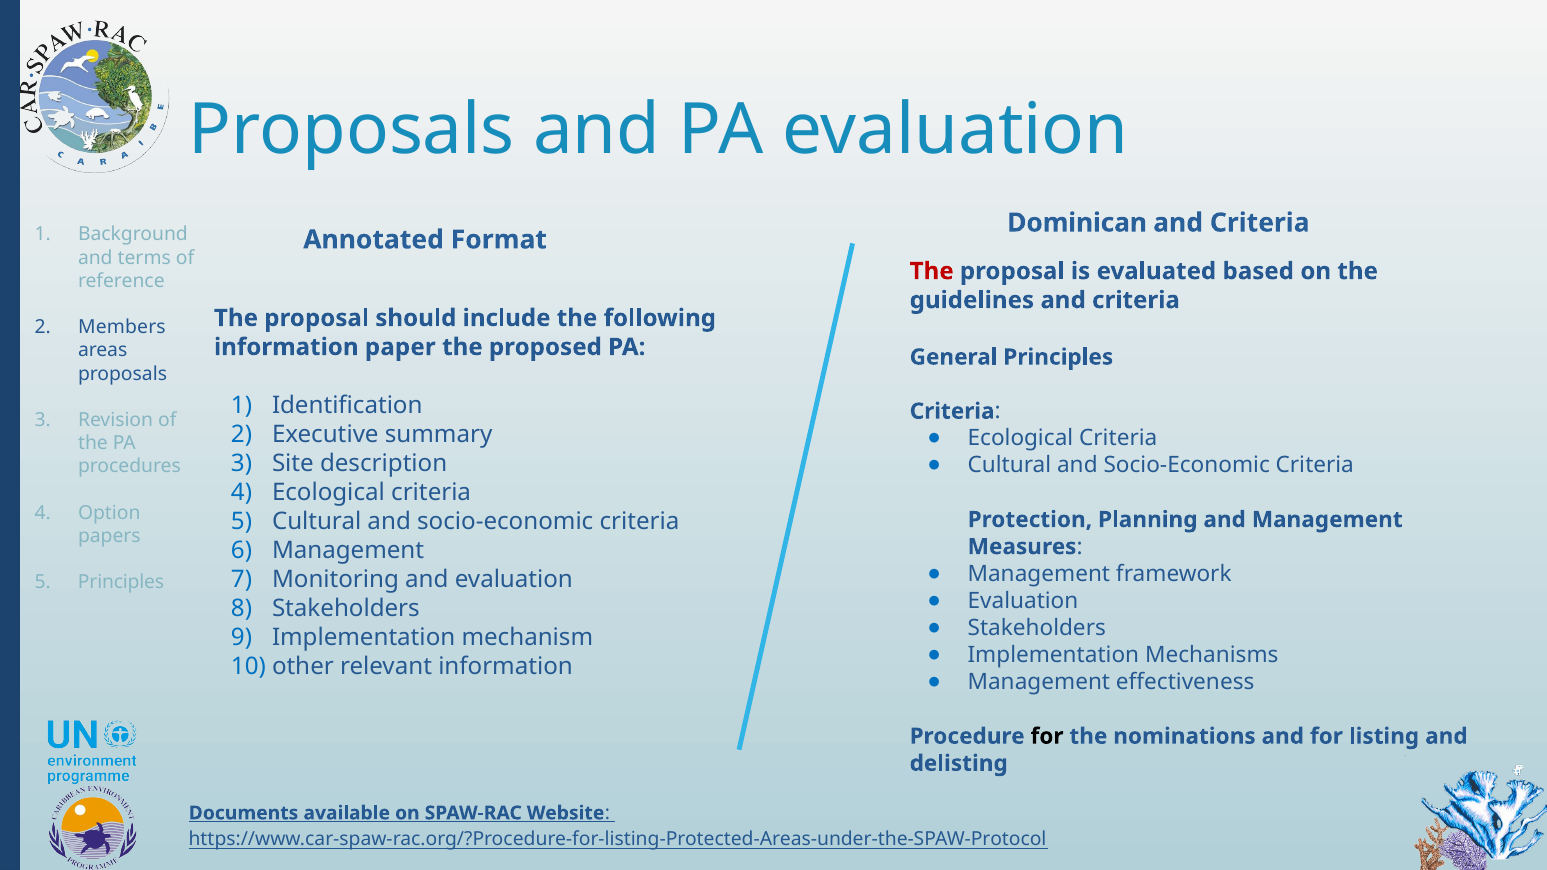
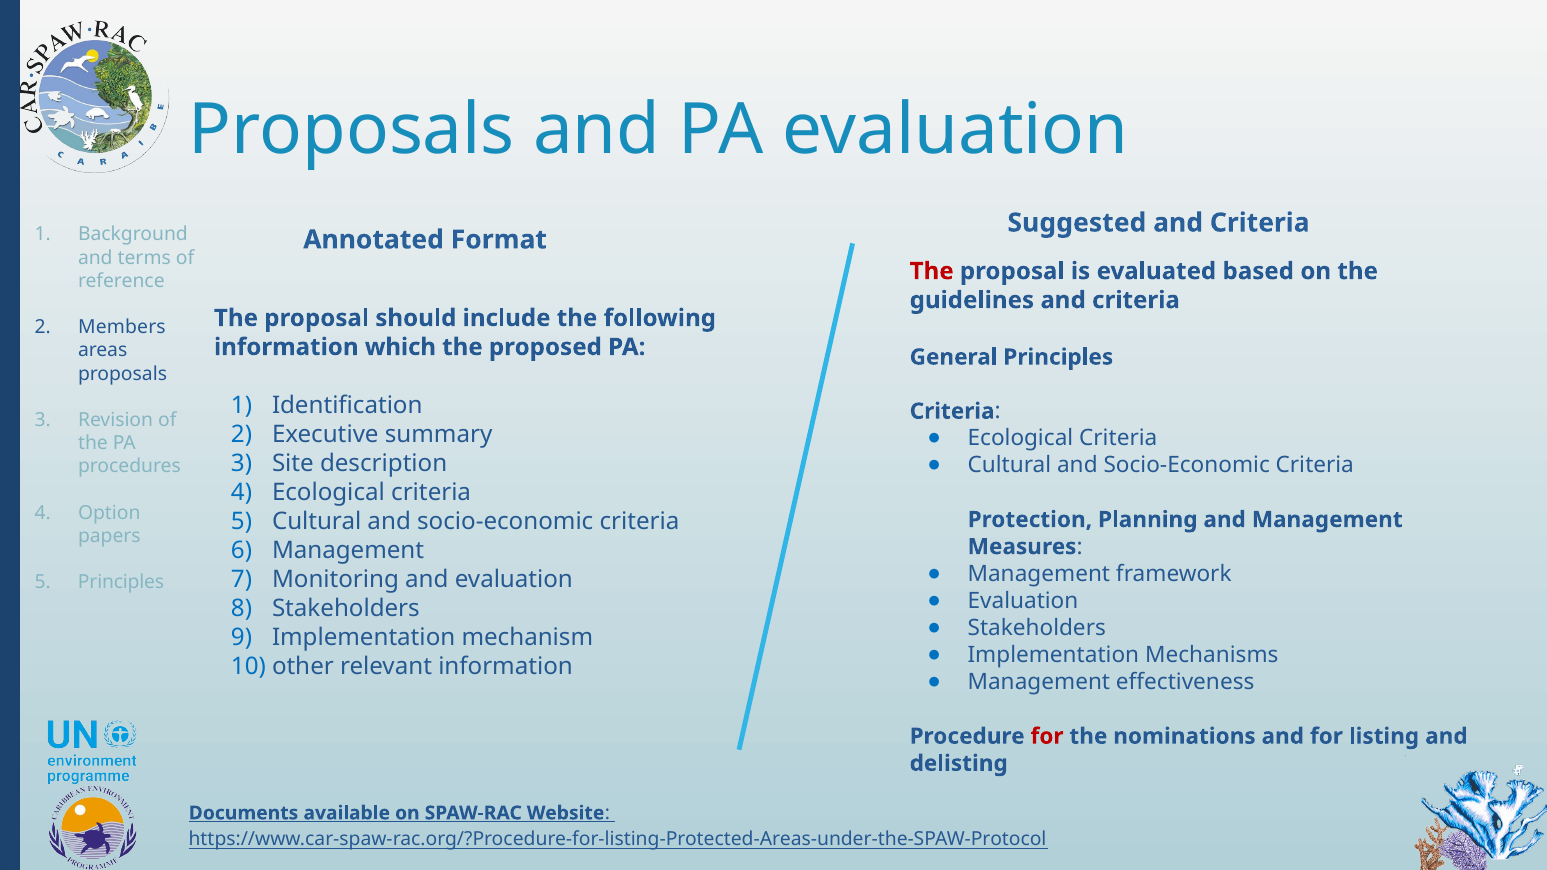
Dominican: Dominican -> Suggested
paper: paper -> which
for at (1047, 736) colour: black -> red
